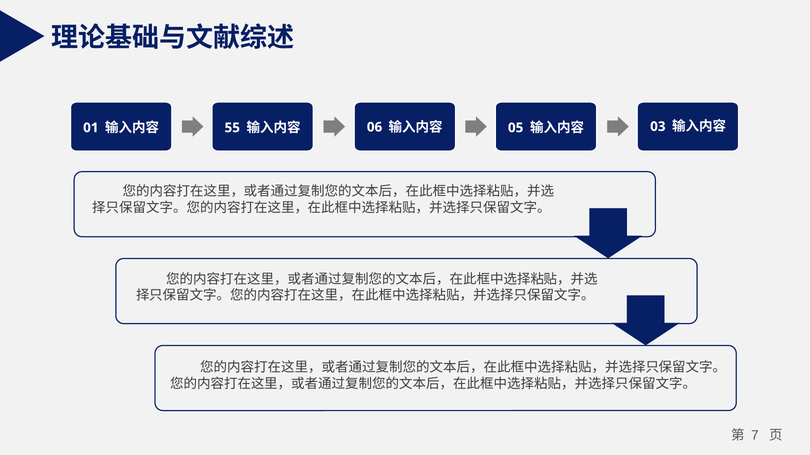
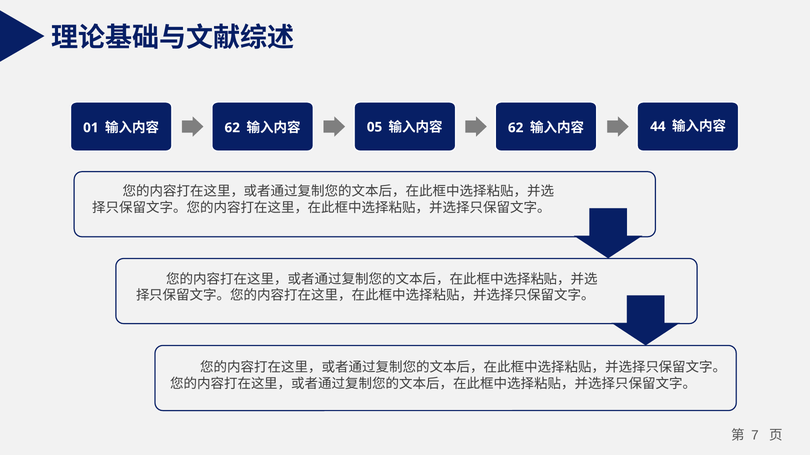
55 at (232, 128): 55 -> 62
06: 06 -> 05
05 at (516, 128): 05 -> 62
03: 03 -> 44
